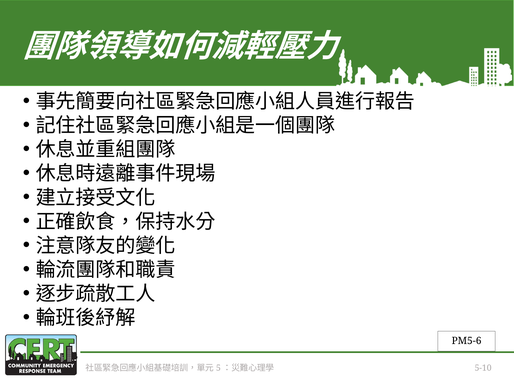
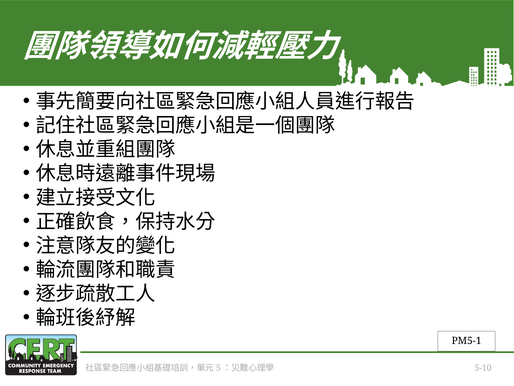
PM5-6: PM5-6 -> PM5-1
